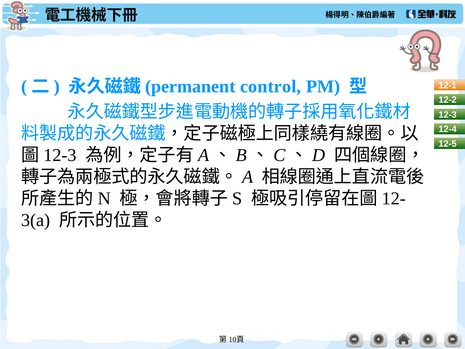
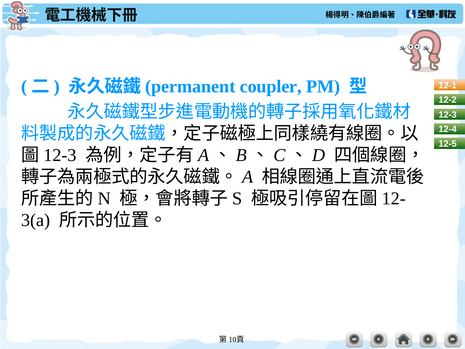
control: control -> coupler
